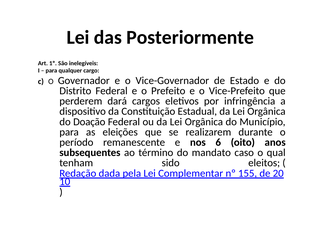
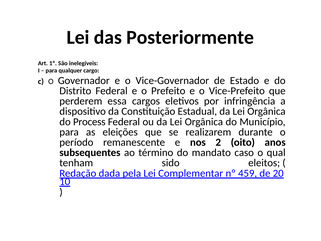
dará: dará -> essa
Doação: Doação -> Process
6: 6 -> 2
155: 155 -> 459
